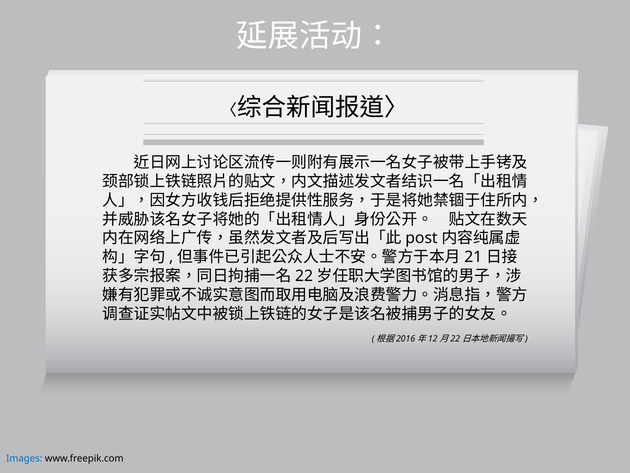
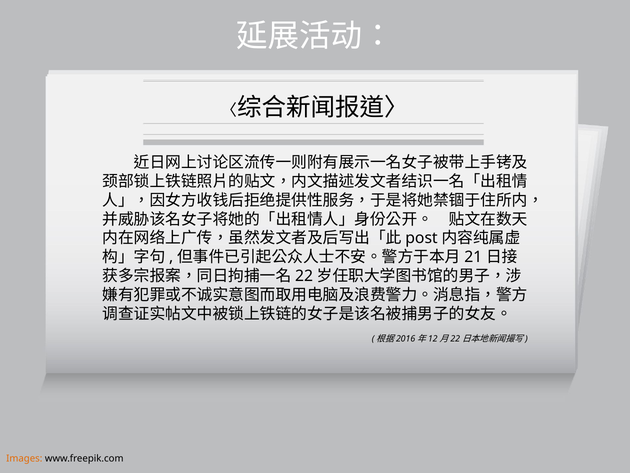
Images colour: blue -> orange
